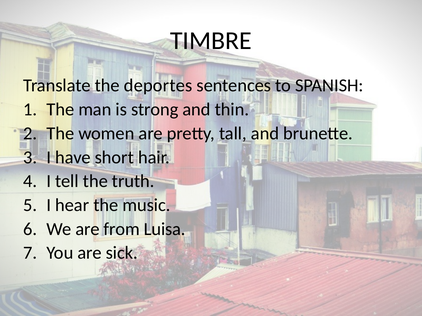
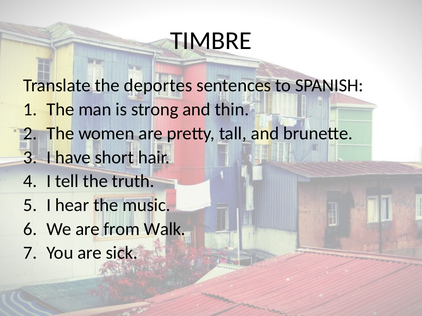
Luisa: Luisa -> Walk
